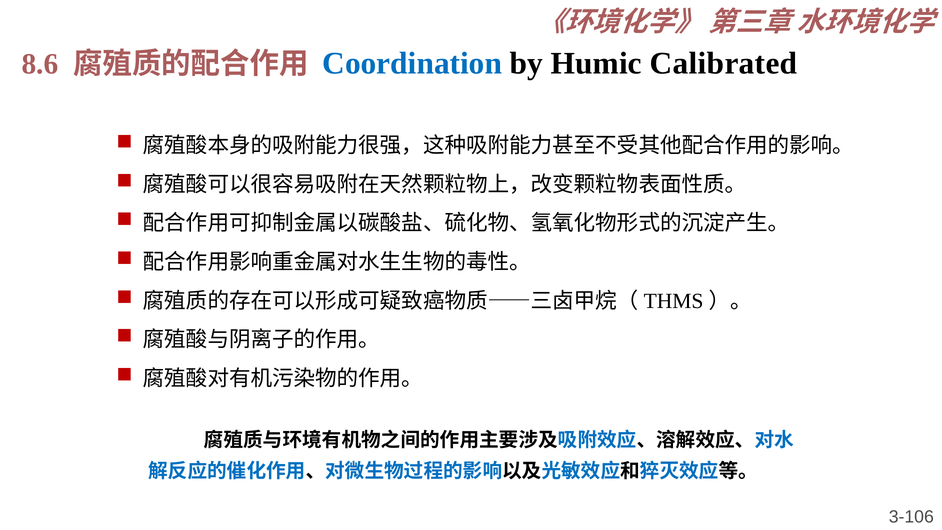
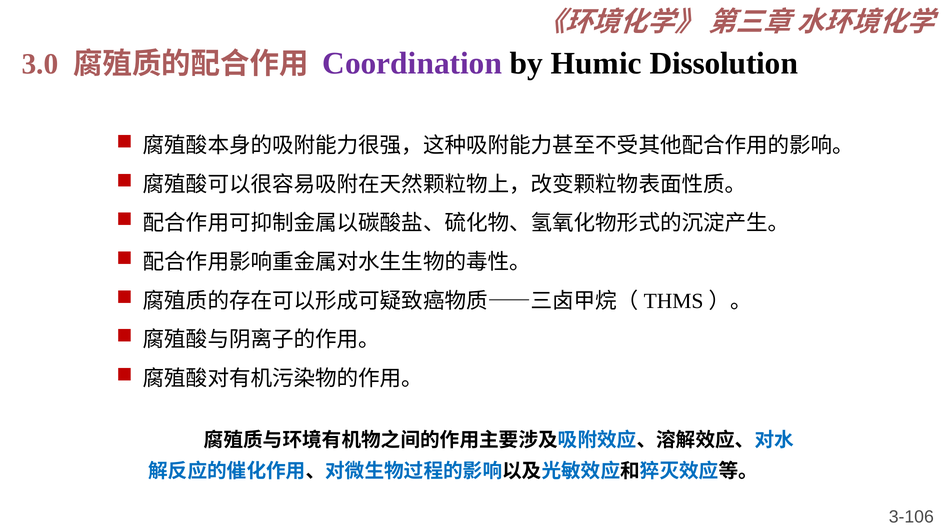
8.6: 8.6 -> 3.0
Coordination colour: blue -> purple
Calibrated: Calibrated -> Dissolution
